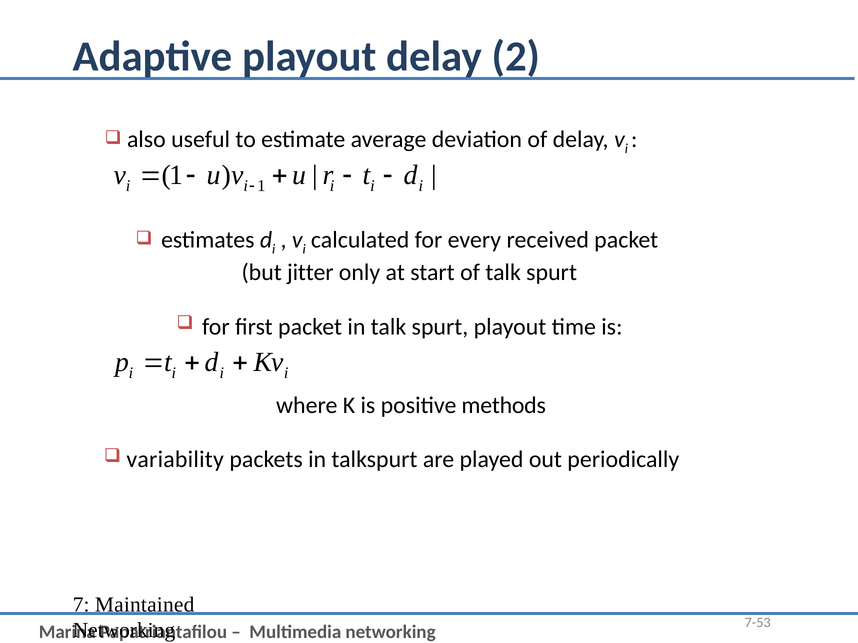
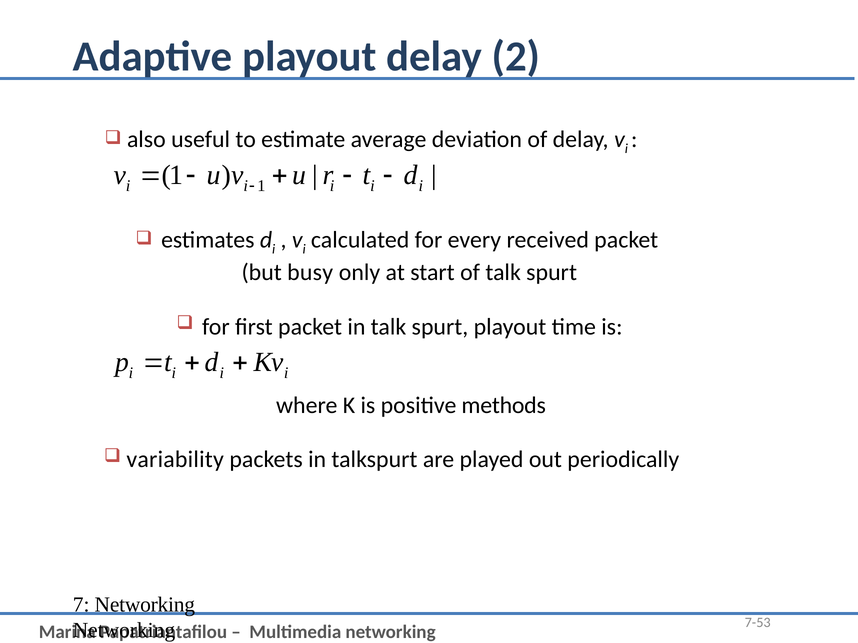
jitter: jitter -> busy
7 Maintained: Maintained -> Networking
